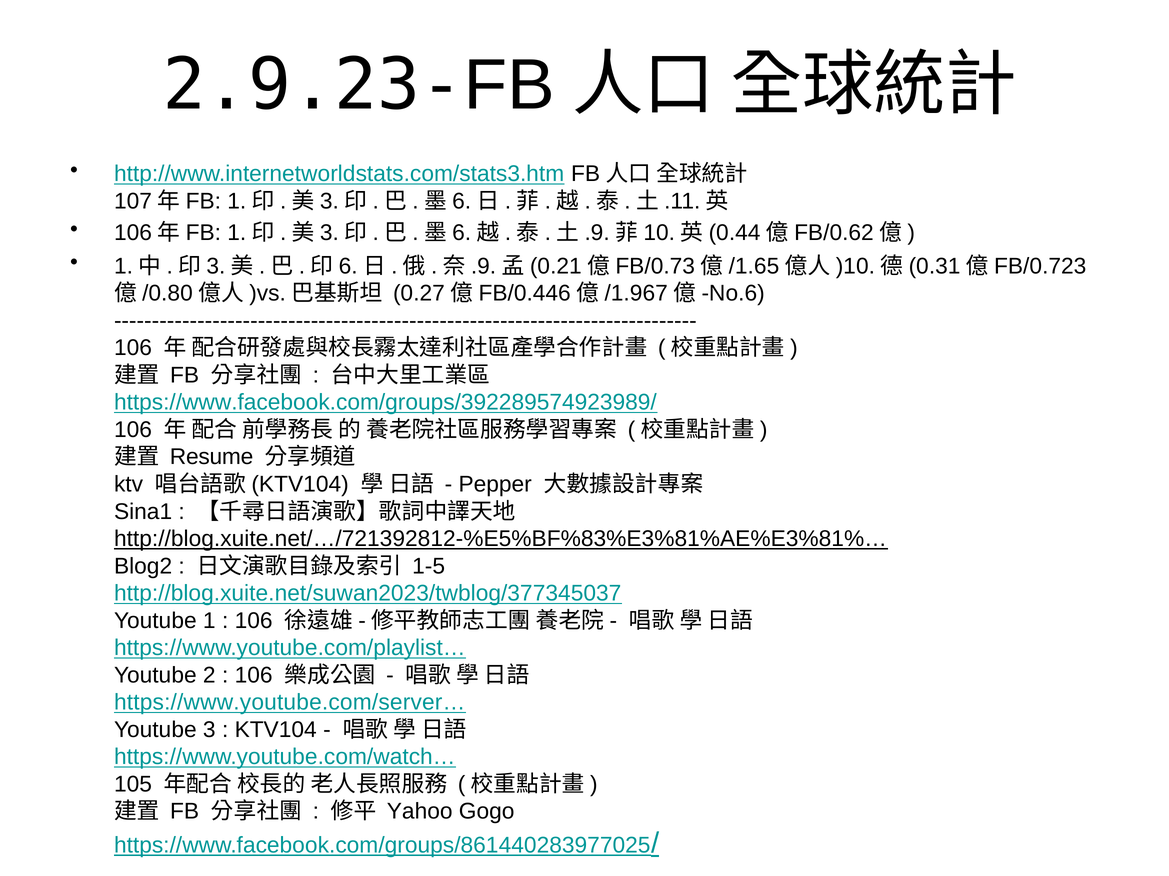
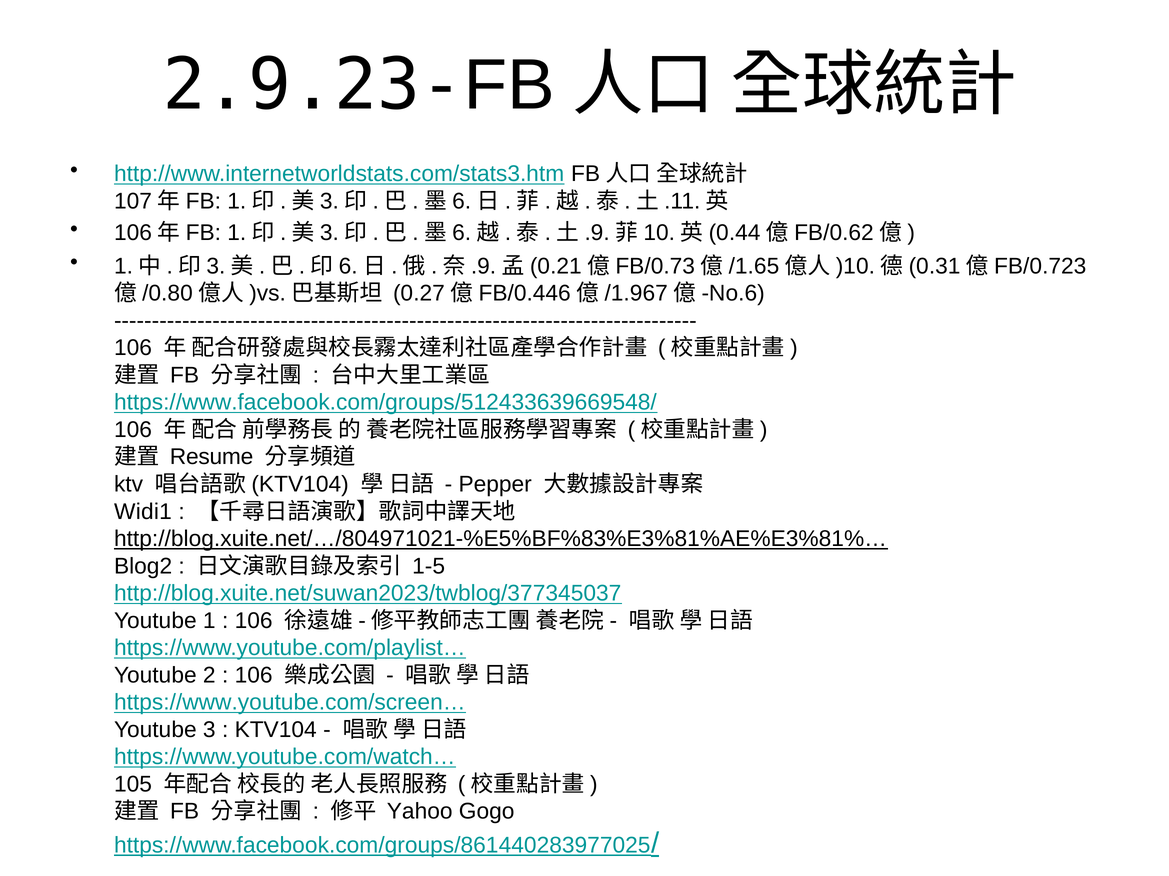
https://www.facebook.com/groups/392289574923989/: https://www.facebook.com/groups/392289574923989/ -> https://www.facebook.com/groups/512433639669548/
Sina1: Sina1 -> Widi1
http://blog.xuite.net/…/721392812-%E5%BF%83%E3%81%AE%E3%81%…: http://blog.xuite.net/…/721392812-%E5%BF%83%E3%81%AE%E3%81%… -> http://blog.xuite.net/…/804971021-%E5%BF%83%E3%81%AE%E3%81%…
https://www.youtube.com/server…: https://www.youtube.com/server… -> https://www.youtube.com/screen…
